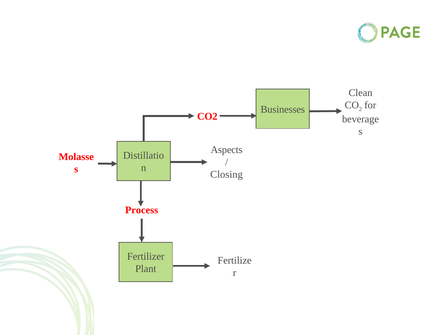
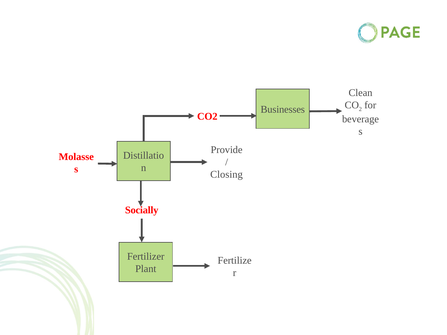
Aspects: Aspects -> Provide
Process: Process -> Socially
